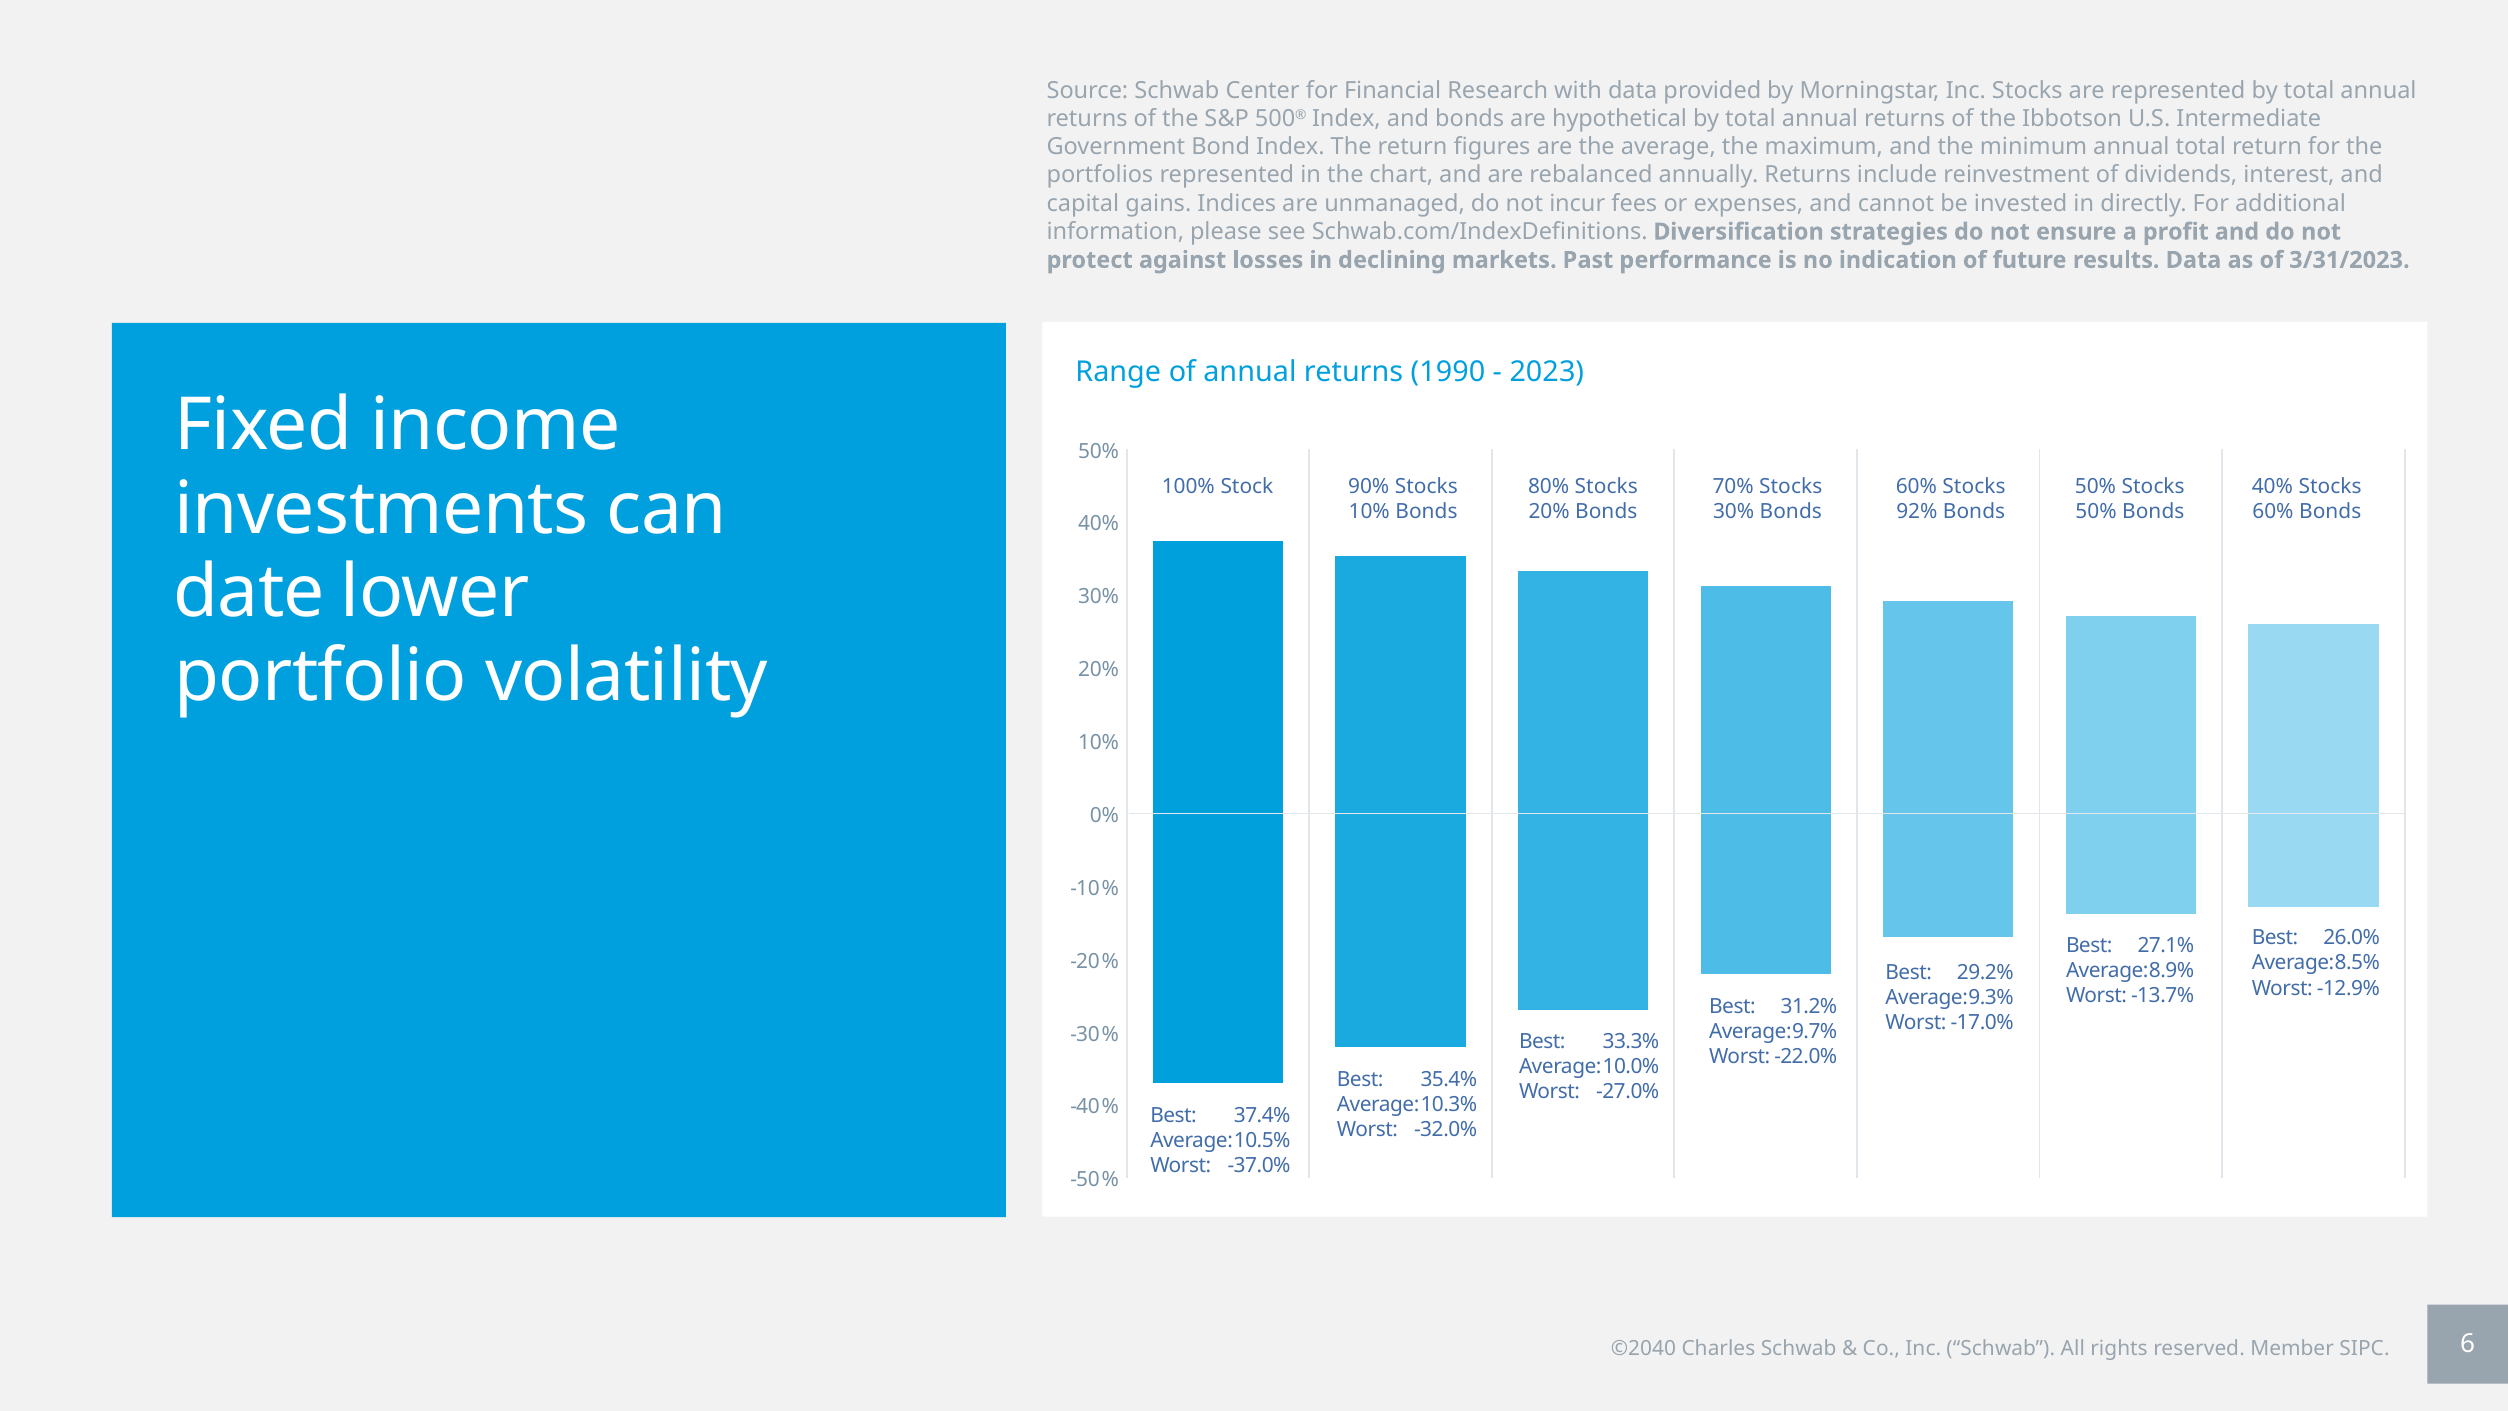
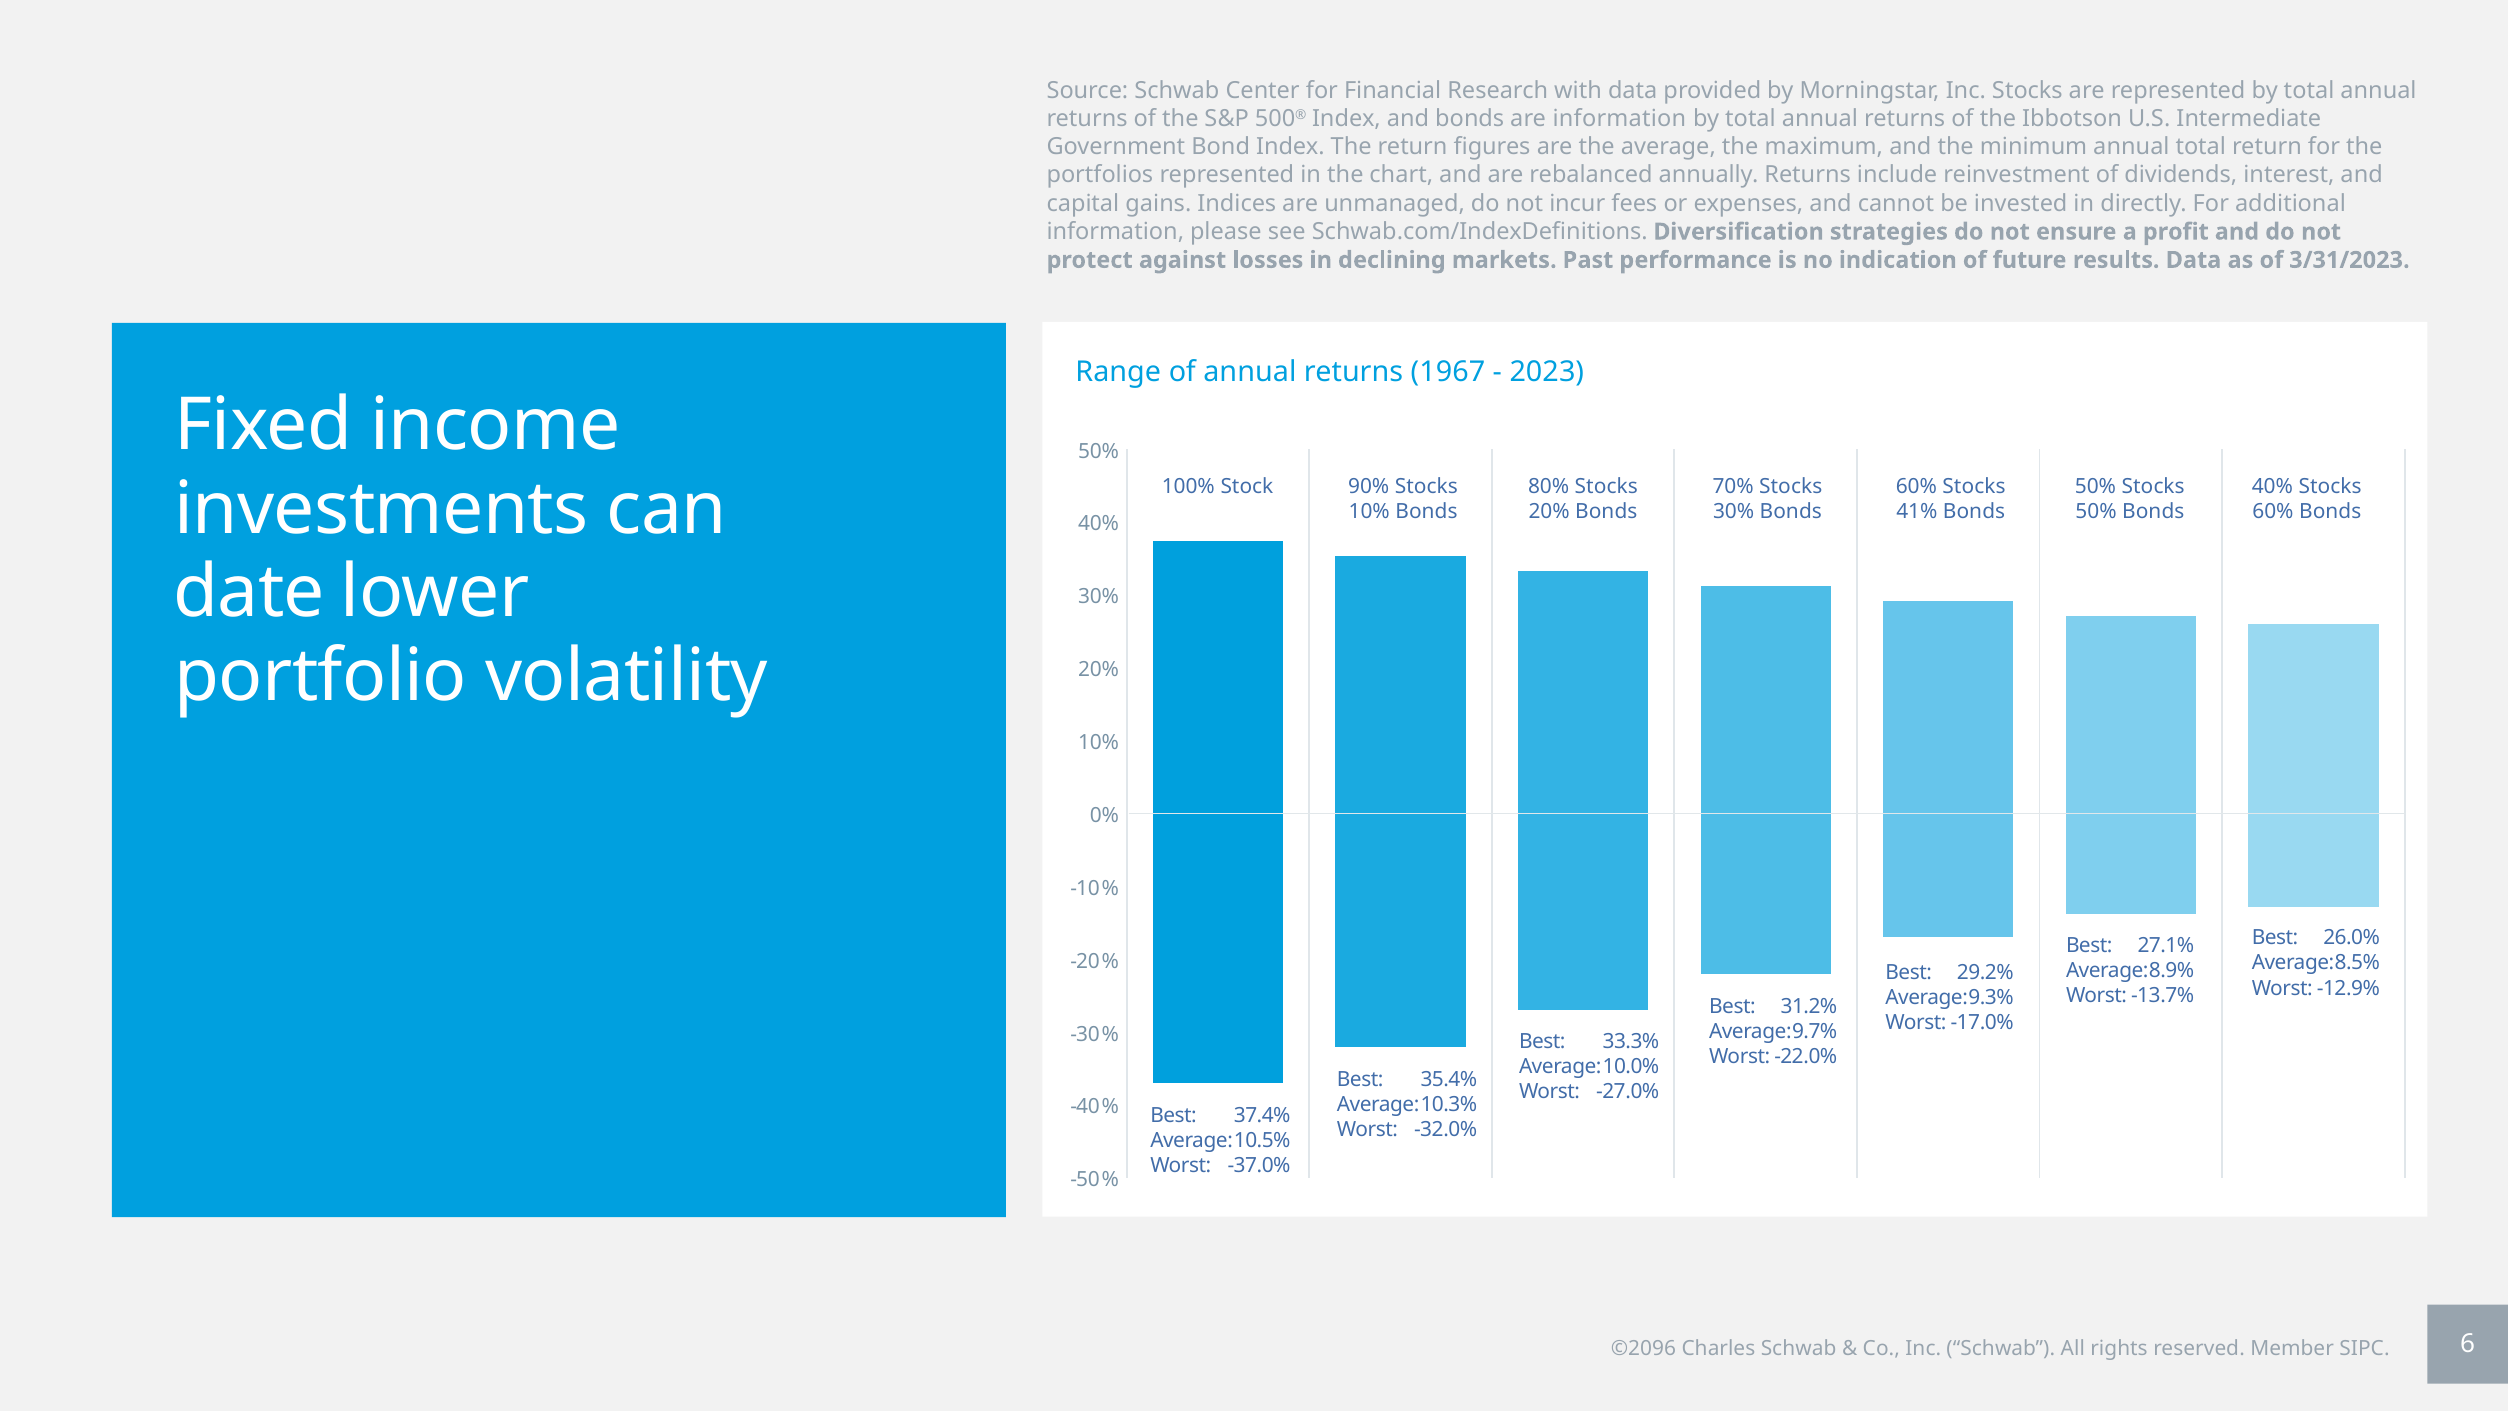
are hypothetical: hypothetical -> information
1990: 1990 -> 1967
92%: 92% -> 41%
©2040: ©2040 -> ©2096
